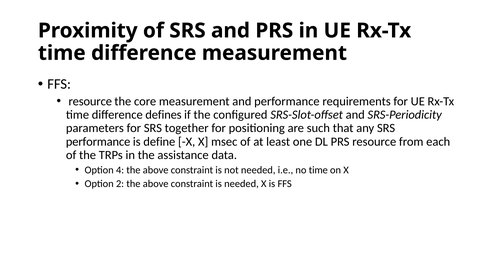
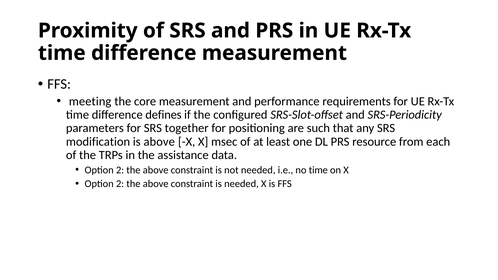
resource at (90, 101): resource -> meeting
performance at (98, 142): performance -> modification
is define: define -> above
4 at (120, 170): 4 -> 2
